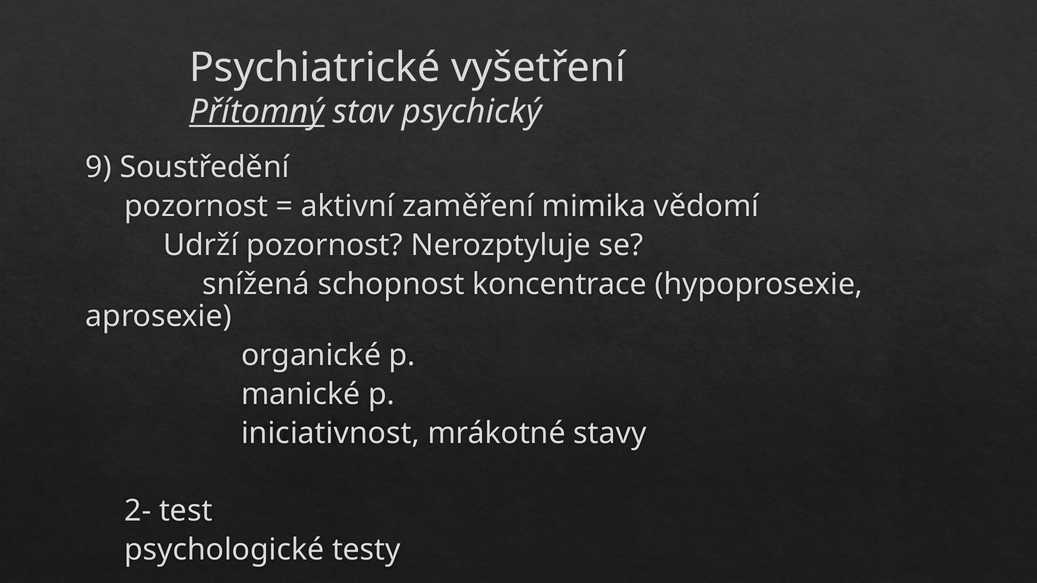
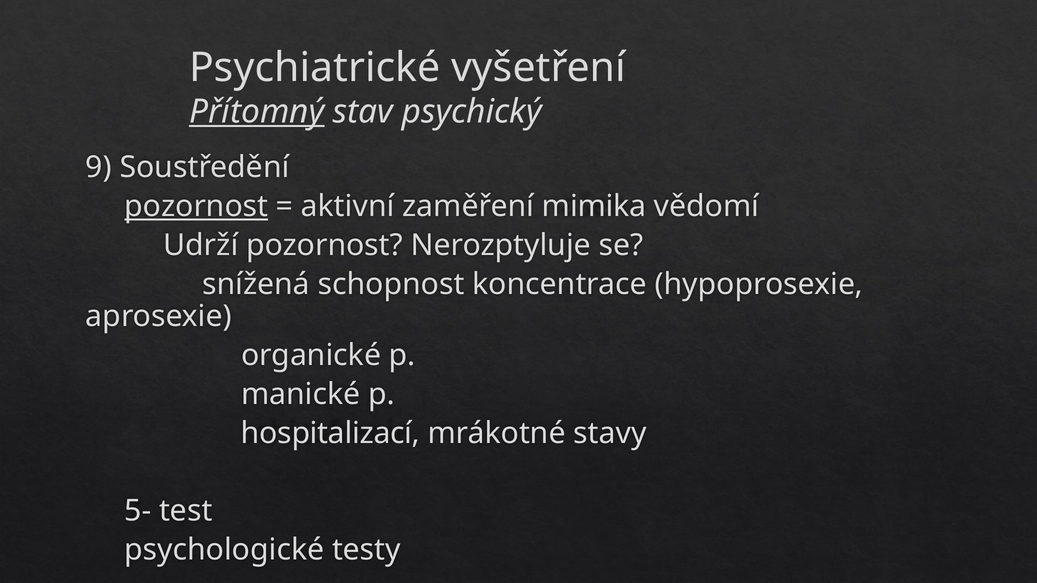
pozornost at (196, 206) underline: none -> present
iniciativnost: iniciativnost -> hospitalizací
2-: 2- -> 5-
